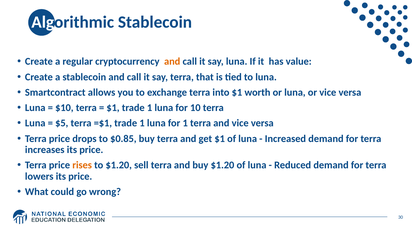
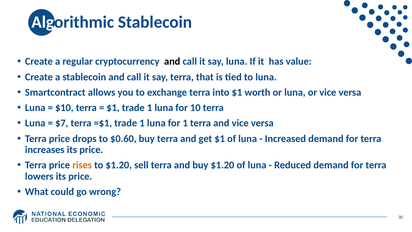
and at (172, 61) colour: orange -> black
$5: $5 -> $7
$0.85: $0.85 -> $0.60
